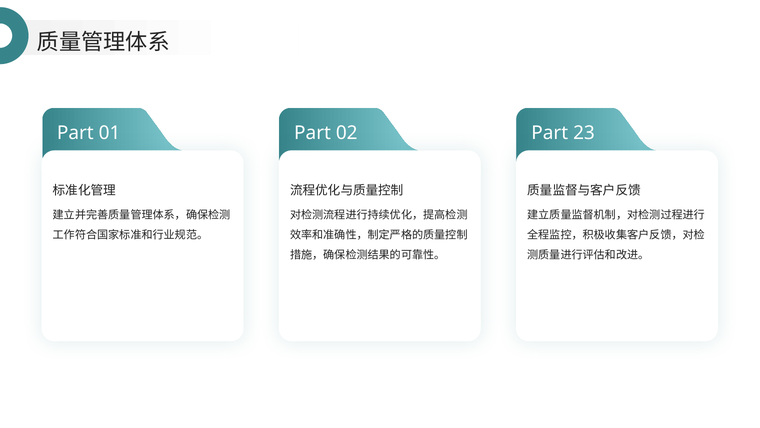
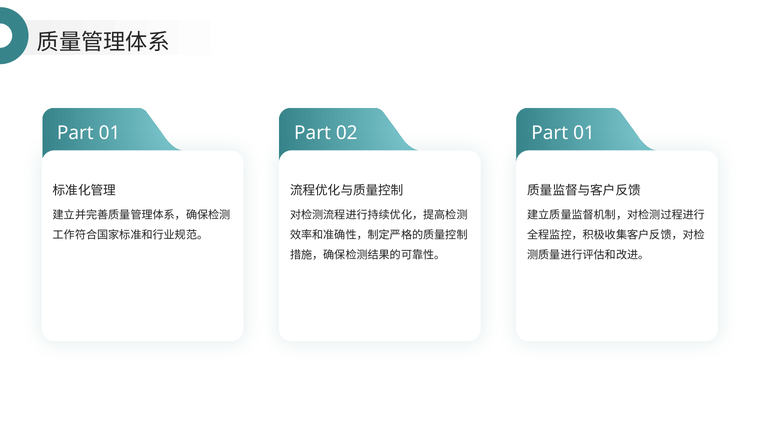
02 Part 23: 23 -> 01
